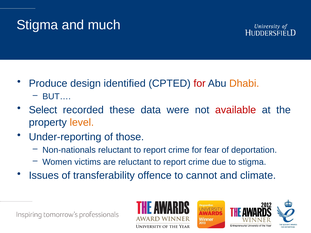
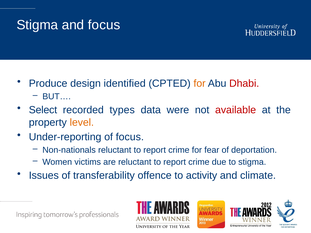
and much: much -> focus
for at (200, 83) colour: red -> orange
Dhabi colour: orange -> red
these: these -> types
of those: those -> focus
cannot: cannot -> activity
